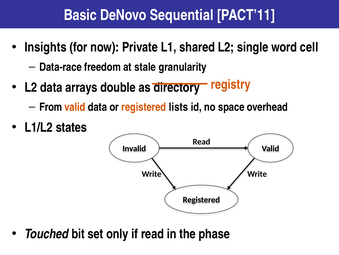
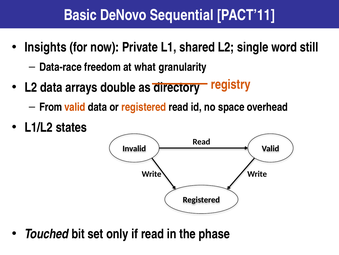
cell: cell -> still
stale: stale -> what
or registered lists: lists -> read
